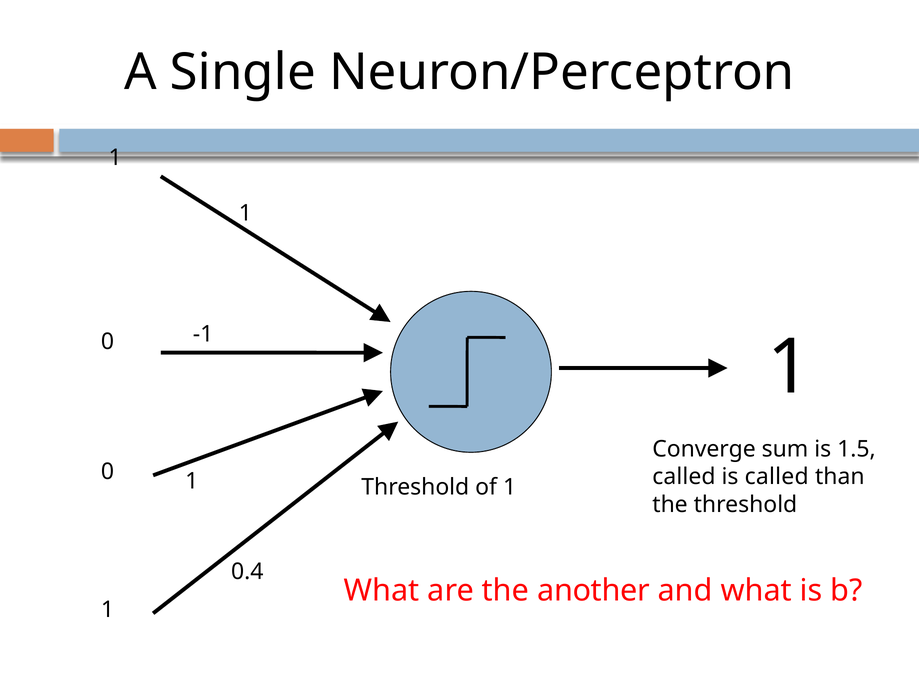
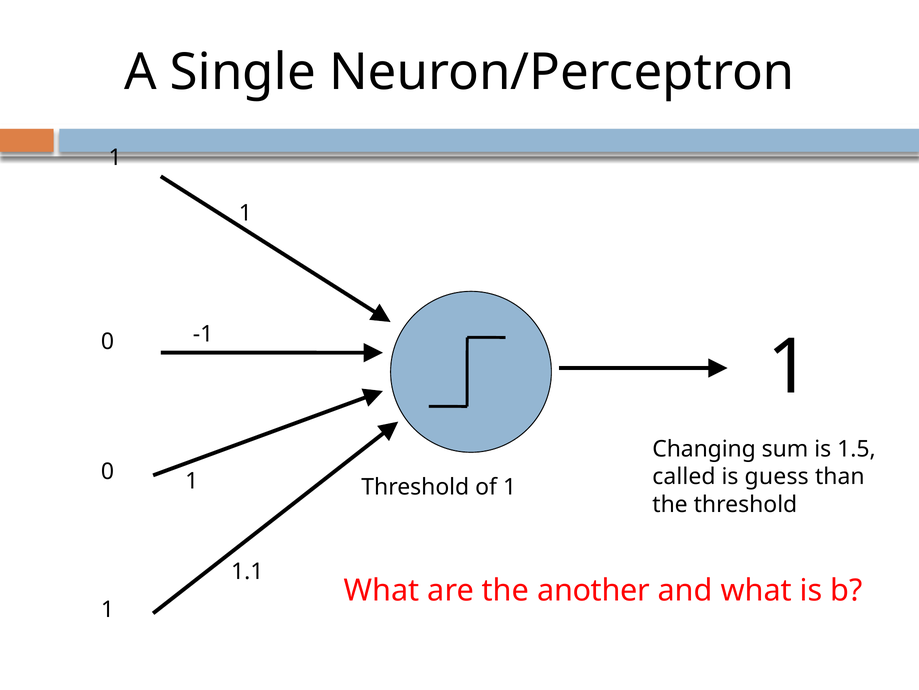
Converge: Converge -> Changing
is called: called -> guess
0.4: 0.4 -> 1.1
